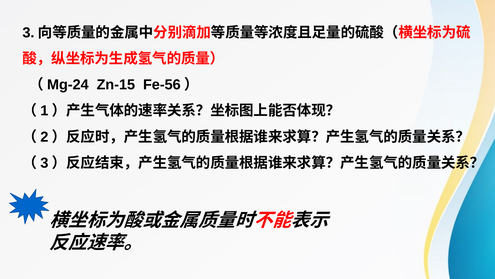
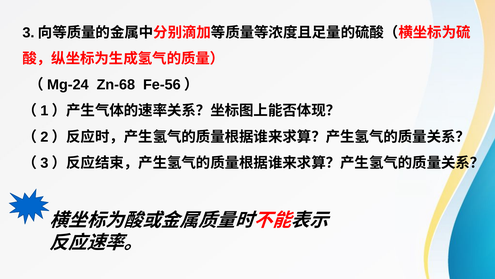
Zn-15: Zn-15 -> Zn-68
